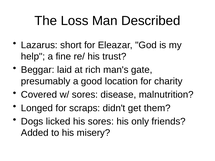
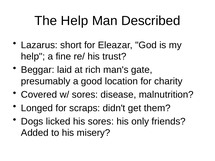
The Loss: Loss -> Help
